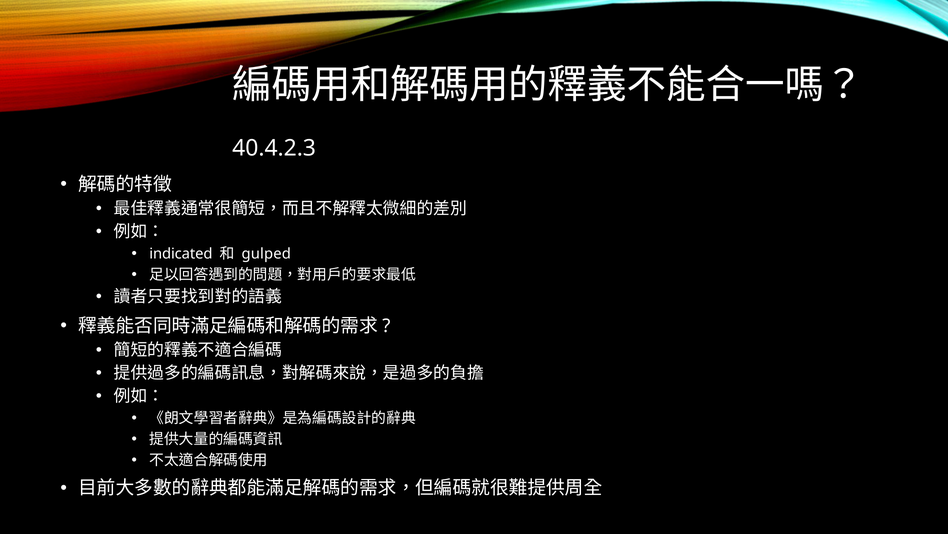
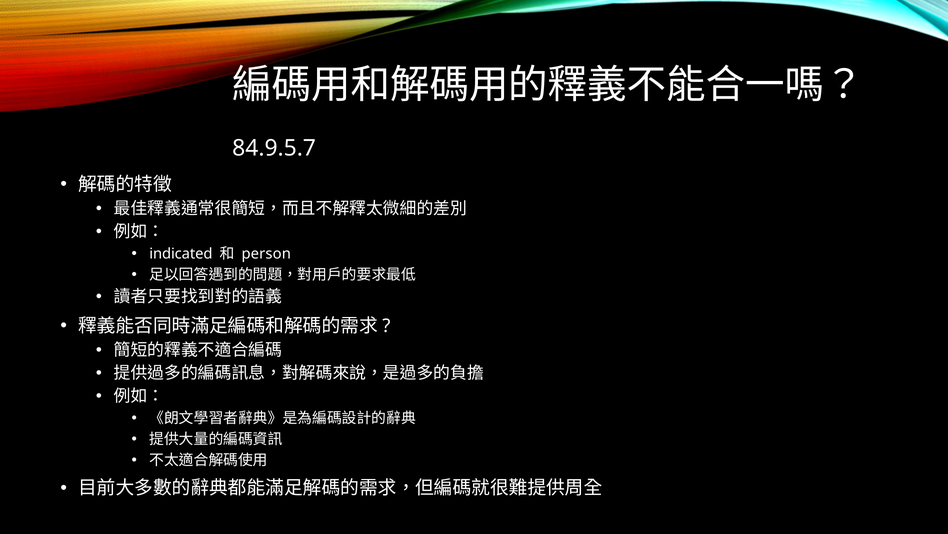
40.4.2.3: 40.4.2.3 -> 84.9.5.7
gulped: gulped -> person
